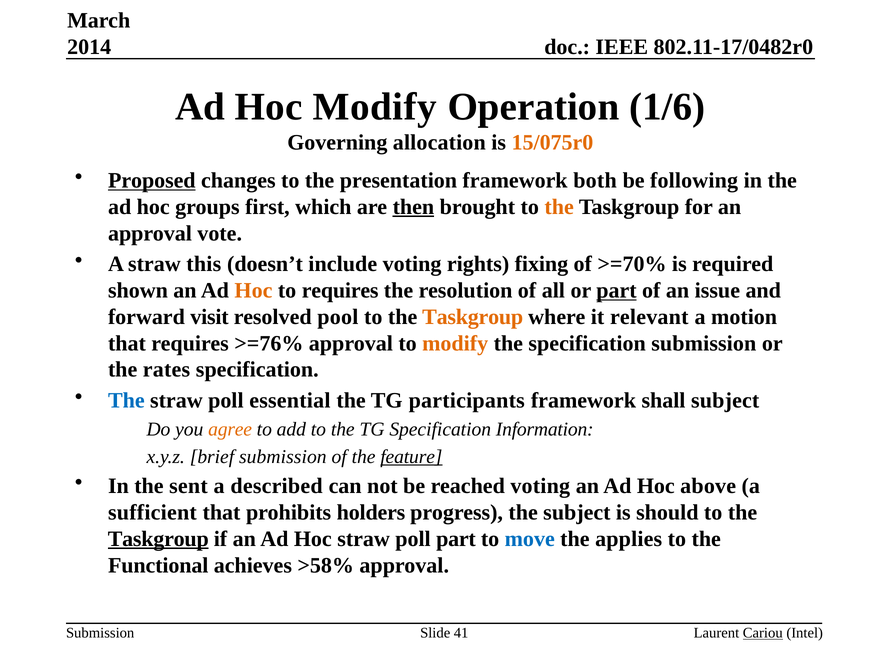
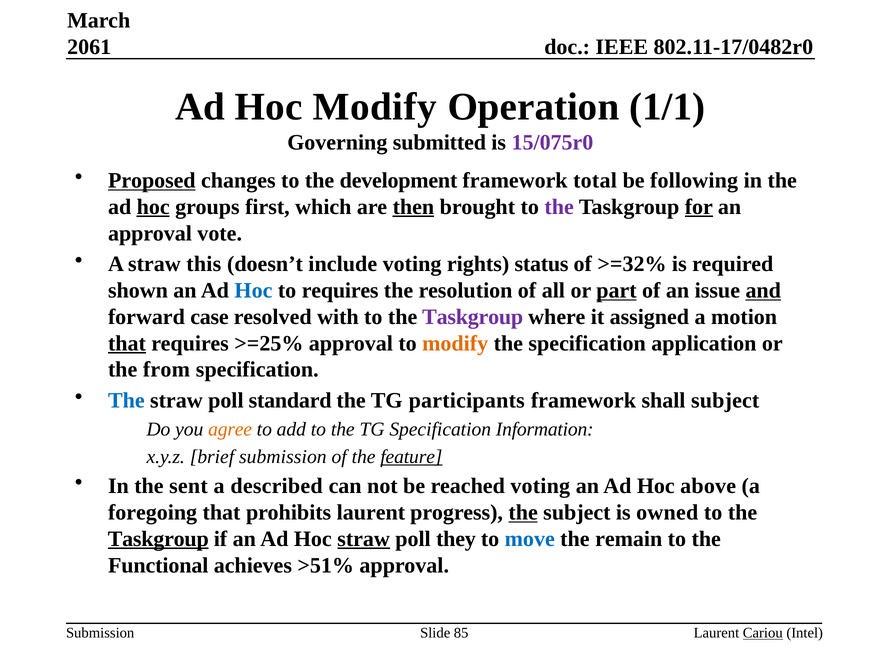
2014: 2014 -> 2061
1/6: 1/6 -> 1/1
allocation: allocation -> submitted
15/075r0 colour: orange -> purple
presentation: presentation -> development
both: both -> total
hoc at (153, 207) underline: none -> present
the at (559, 207) colour: orange -> purple
for underline: none -> present
fixing: fixing -> status
>=70%: >=70% -> >=32%
Hoc at (253, 291) colour: orange -> blue
and underline: none -> present
visit: visit -> case
pool: pool -> with
Taskgroup at (473, 317) colour: orange -> purple
relevant: relevant -> assigned
that at (127, 344) underline: none -> present
>=76%: >=76% -> >=25%
specification submission: submission -> application
rates: rates -> from
essential: essential -> standard
sufficient: sufficient -> foregoing
prohibits holders: holders -> laurent
the at (523, 513) underline: none -> present
should: should -> owned
straw at (364, 539) underline: none -> present
poll part: part -> they
applies: applies -> remain
>58%: >58% -> >51%
41: 41 -> 85
